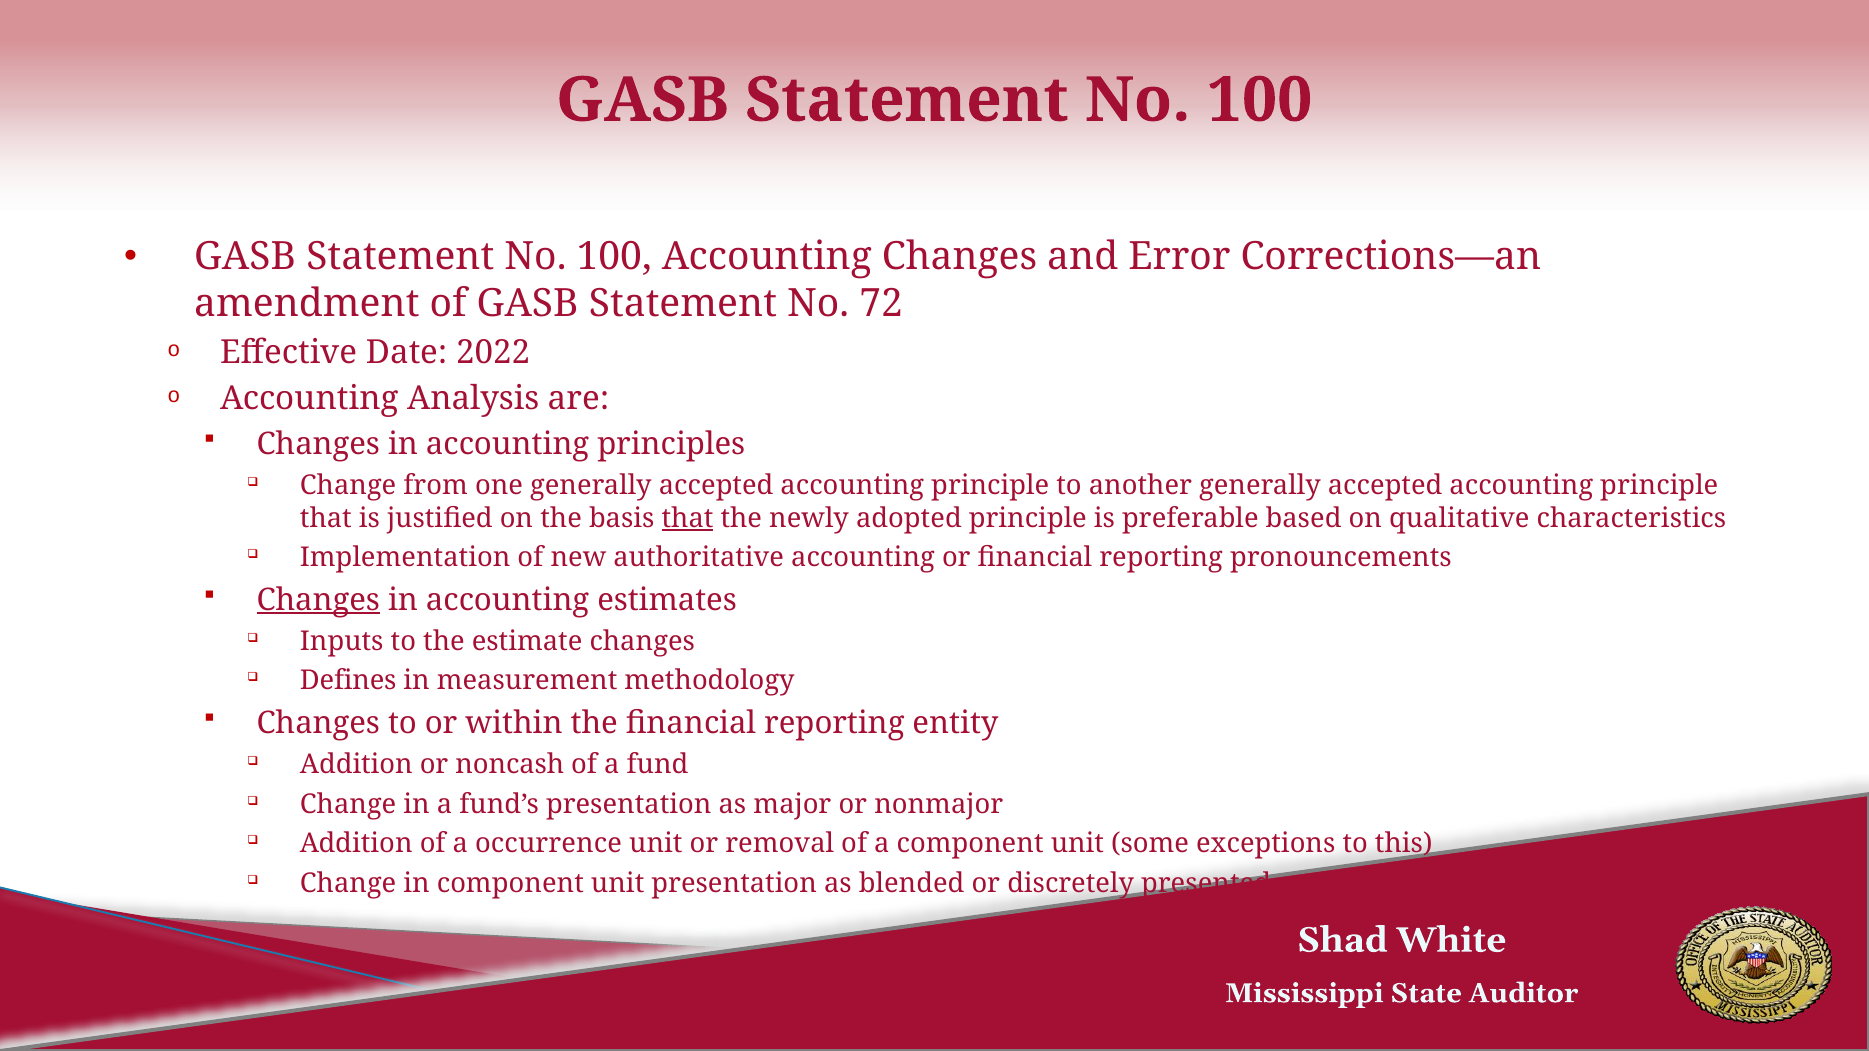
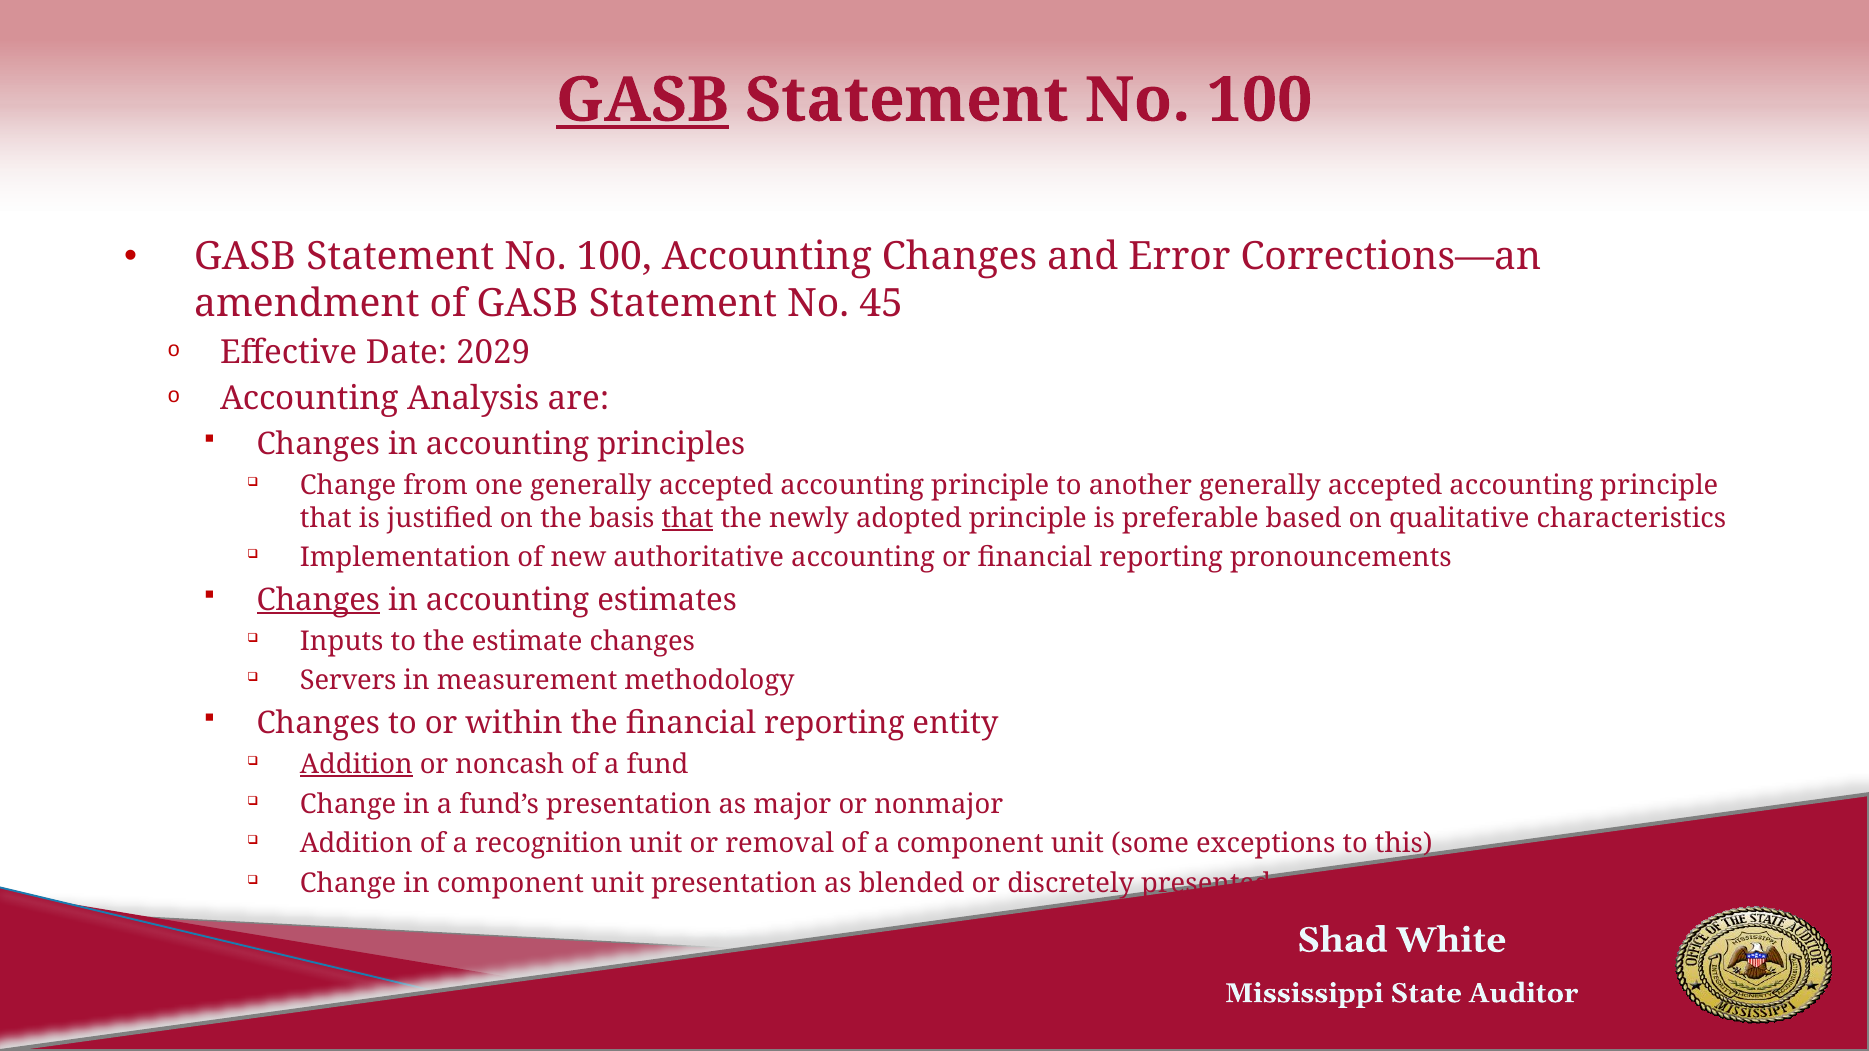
GASB at (642, 100) underline: none -> present
72: 72 -> 45
2022: 2022 -> 2029
Defines: Defines -> Servers
Addition at (356, 765) underline: none -> present
occurrence: occurrence -> recognition
